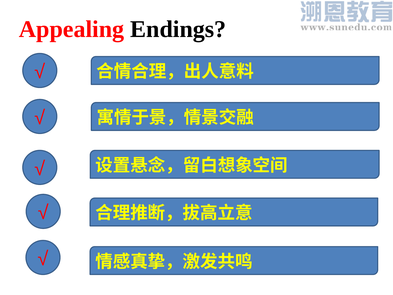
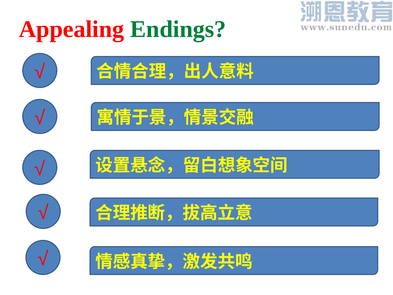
Endings colour: black -> green
